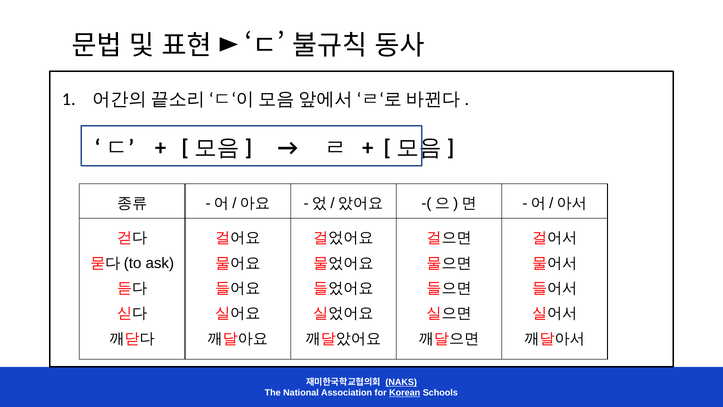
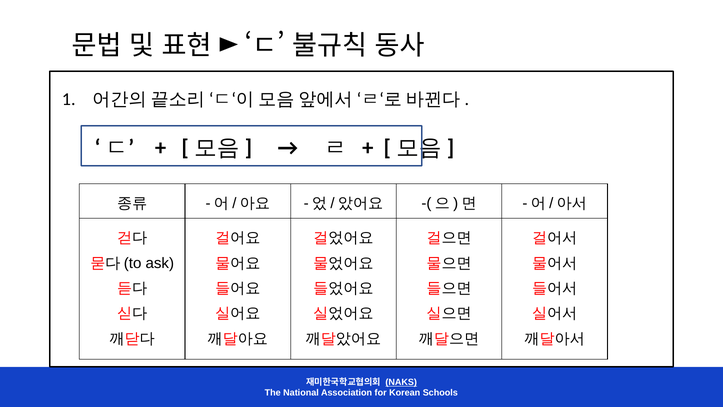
Korean underline: present -> none
